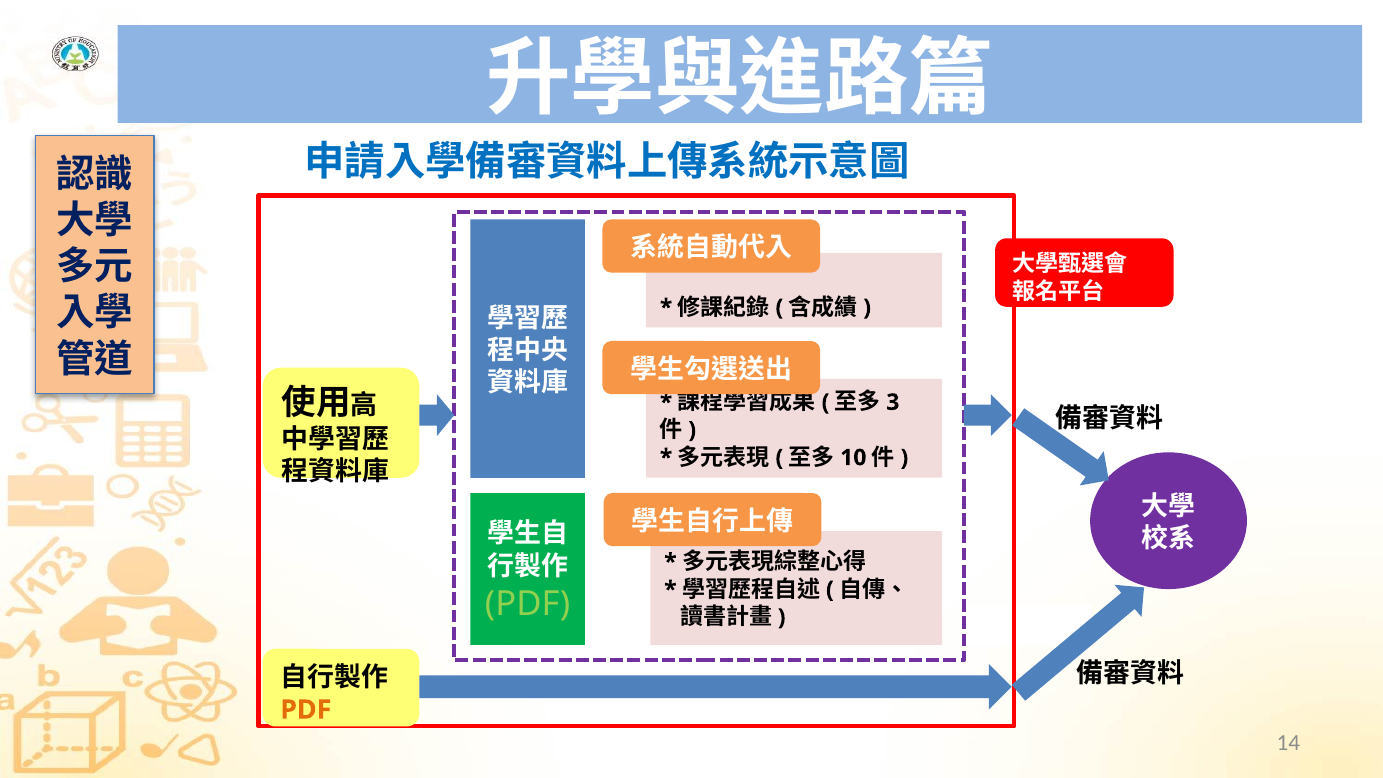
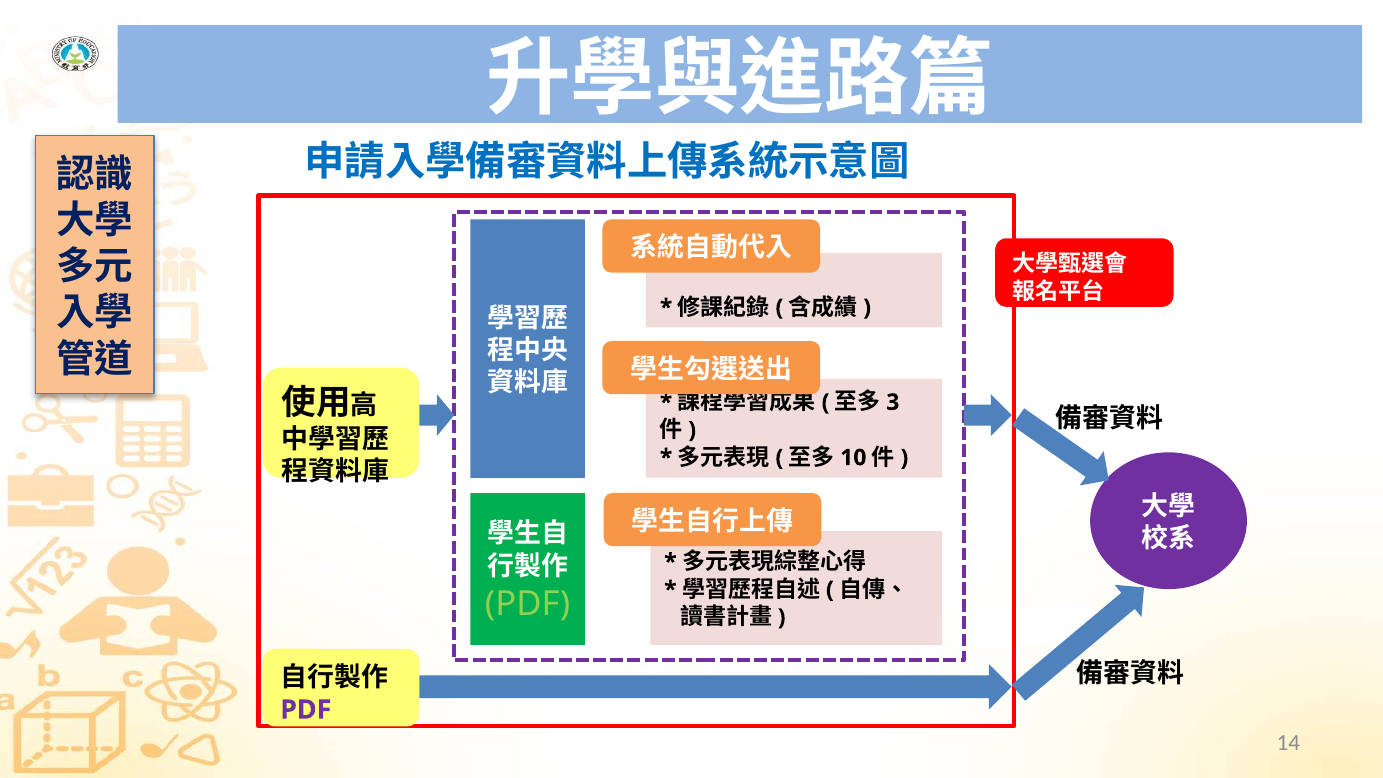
PDF at (306, 710) colour: orange -> purple
